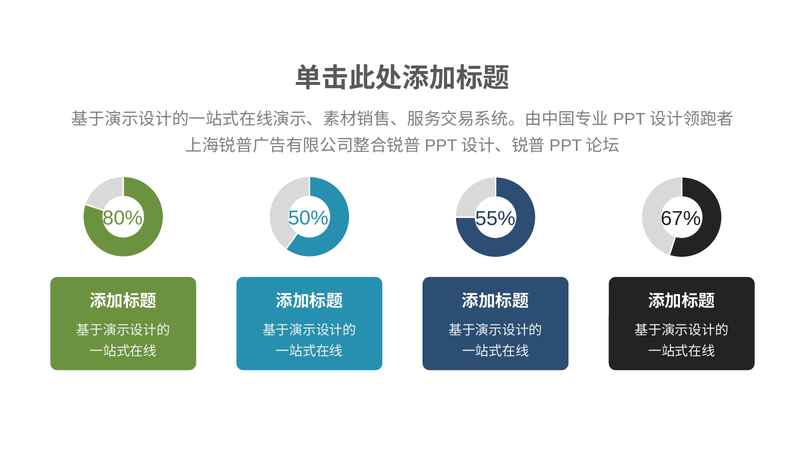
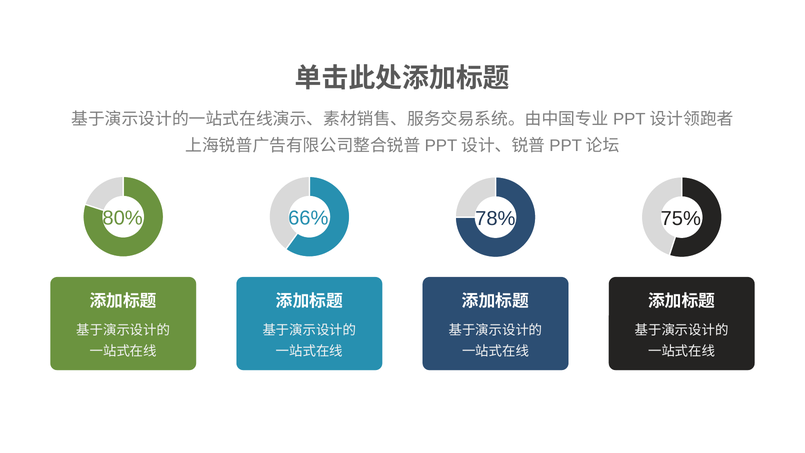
50%: 50% -> 66%
55%: 55% -> 78%
67%: 67% -> 75%
